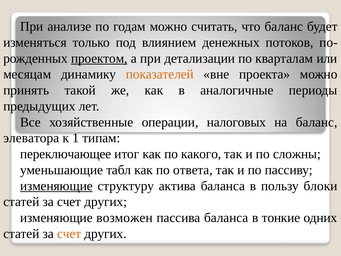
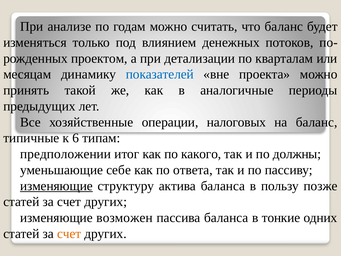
проектом underline: present -> none
показателей colour: orange -> blue
элеватора: элеватора -> типичные
1: 1 -> 6
переключающее: переключающее -> предположении
сложны: сложны -> должны
табл: табл -> себе
блоки: блоки -> позже
